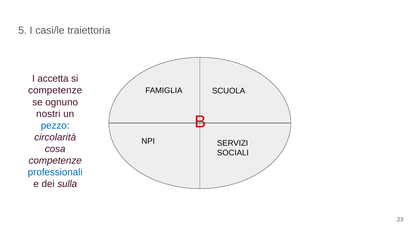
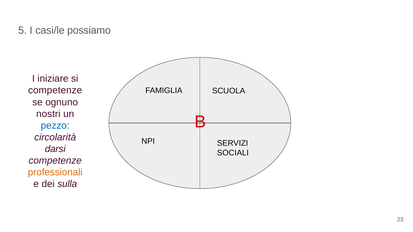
traiettoria: traiettoria -> possiamo
accetta: accetta -> iniziare
cosa: cosa -> darsi
professionali colour: blue -> orange
